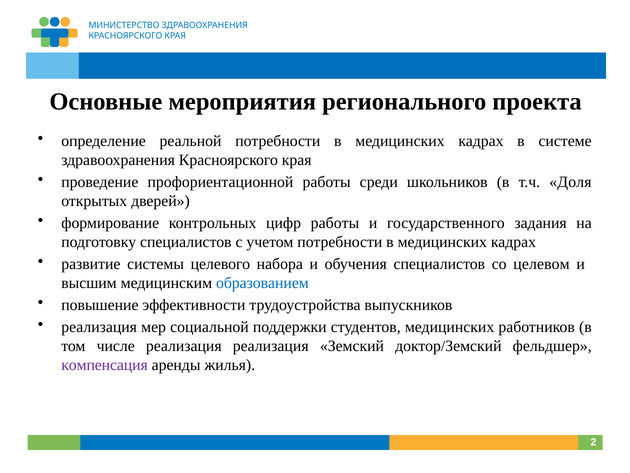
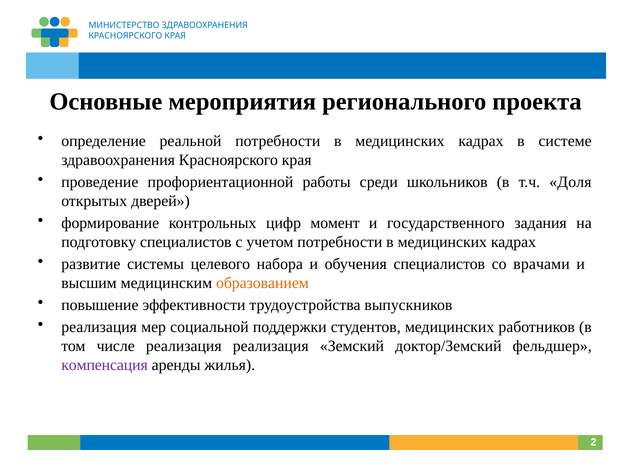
цифр работы: работы -> момент
целевом: целевом -> врачами
образованием colour: blue -> orange
